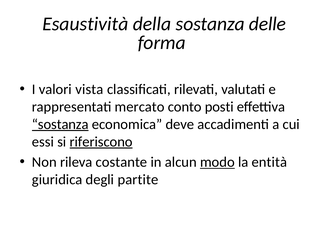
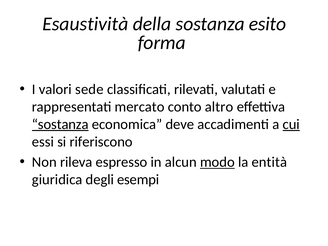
delle: delle -> esito
vista: vista -> sede
posti: posti -> altro
cui underline: none -> present
riferiscono underline: present -> none
costante: costante -> espresso
partite: partite -> esempi
